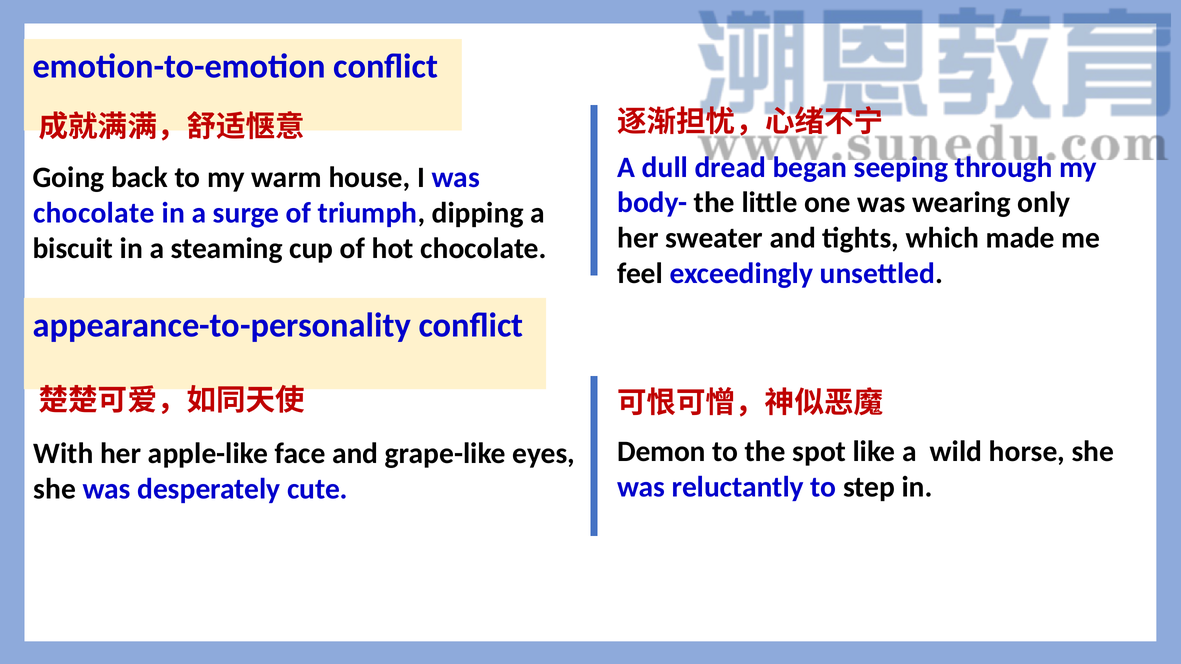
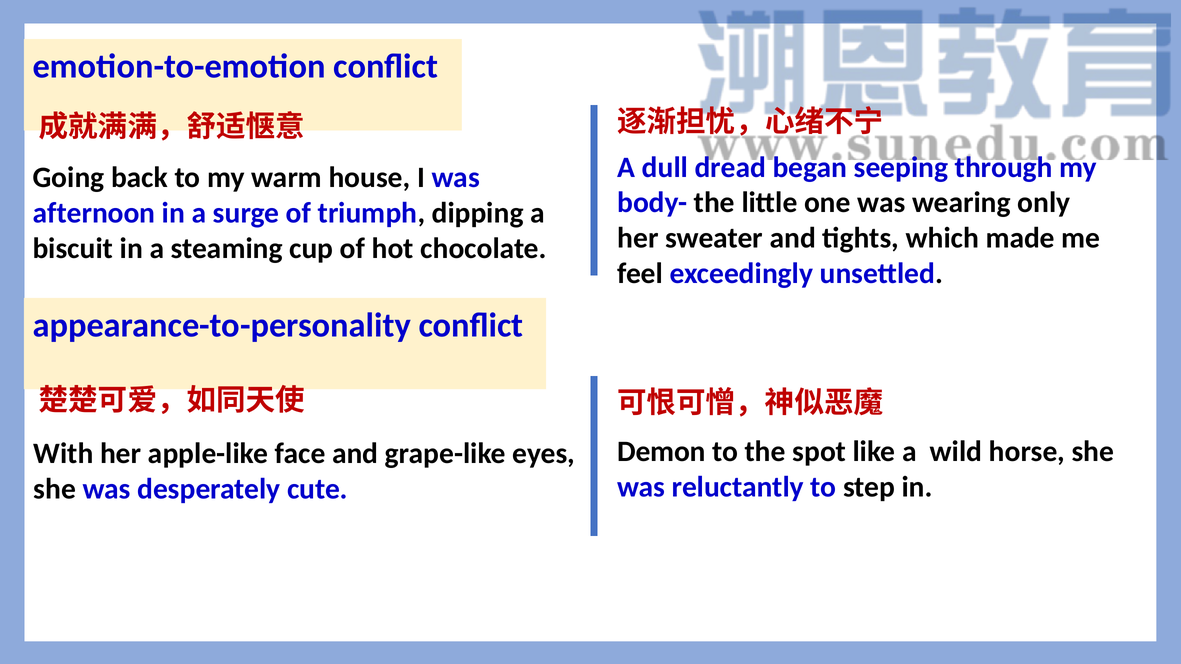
chocolate at (94, 213): chocolate -> afternoon
